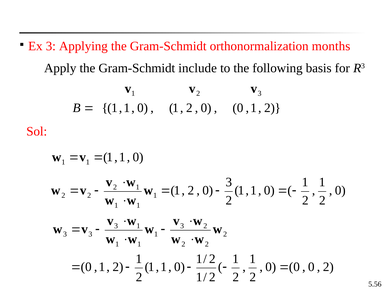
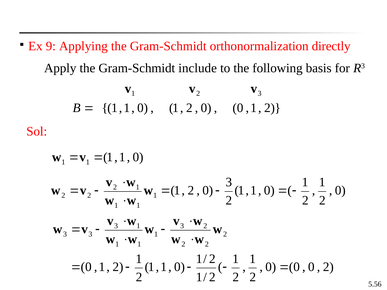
Ex 3: 3 -> 9
months: months -> directly
